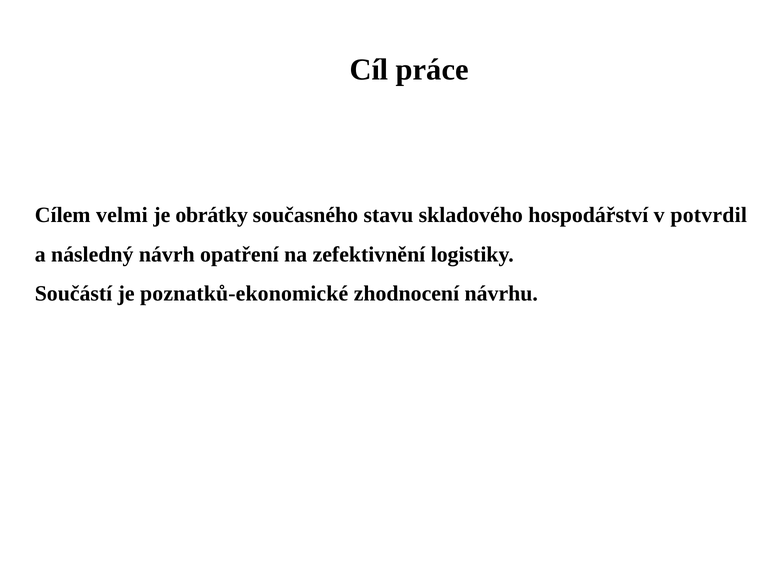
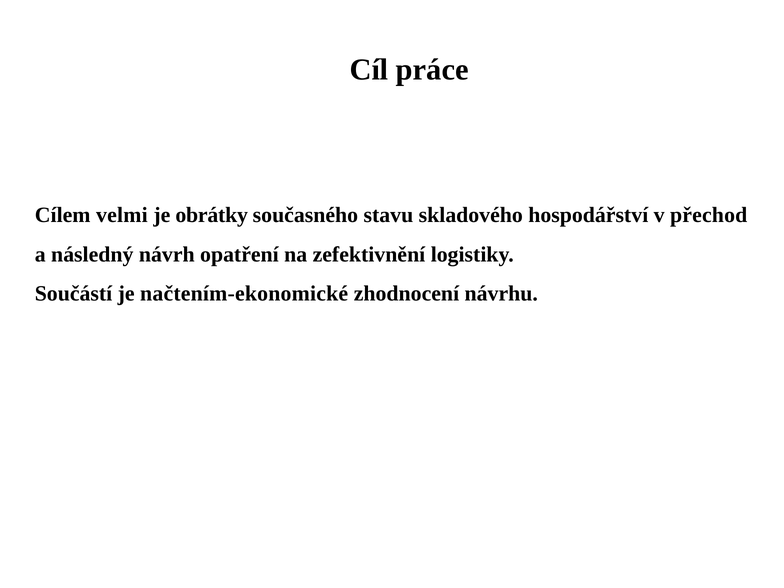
potvrdil: potvrdil -> přechod
poznatků-ekonomické: poznatků-ekonomické -> načtením-ekonomické
